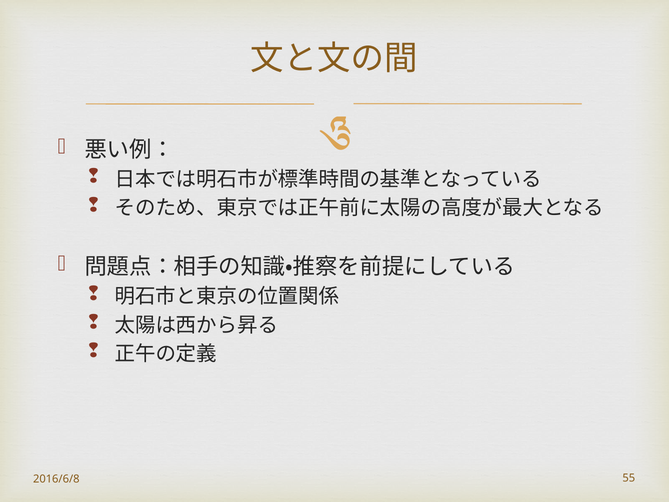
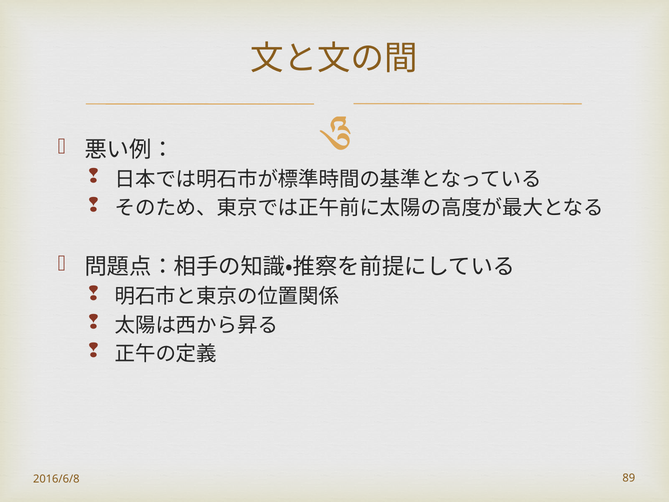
55: 55 -> 89
